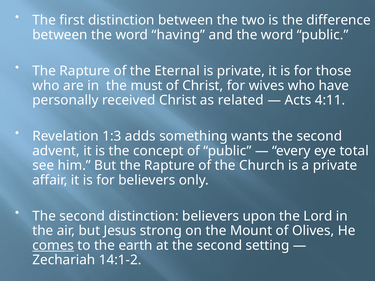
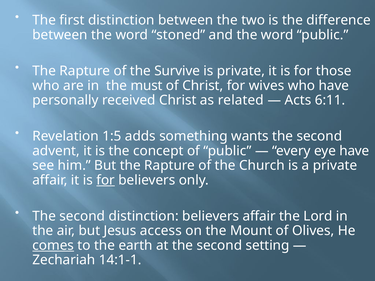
having: having -> stoned
Eternal: Eternal -> Survive
4:11: 4:11 -> 6:11
1:3: 1:3 -> 1:5
eye total: total -> have
for at (106, 180) underline: none -> present
believers upon: upon -> affair
strong: strong -> access
14:1-2: 14:1-2 -> 14:1-1
